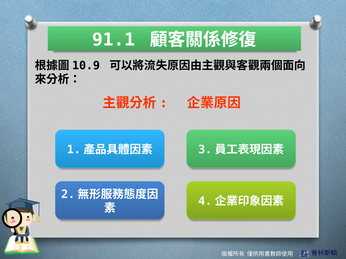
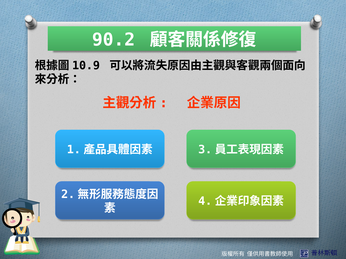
91.1: 91.1 -> 90.2
